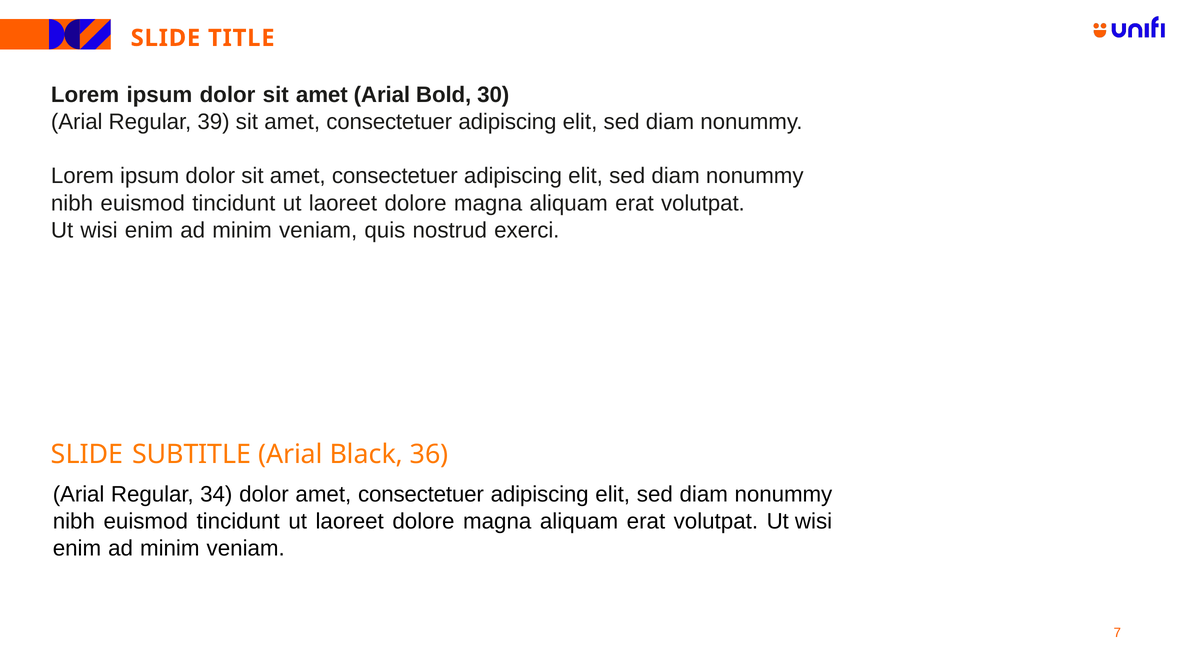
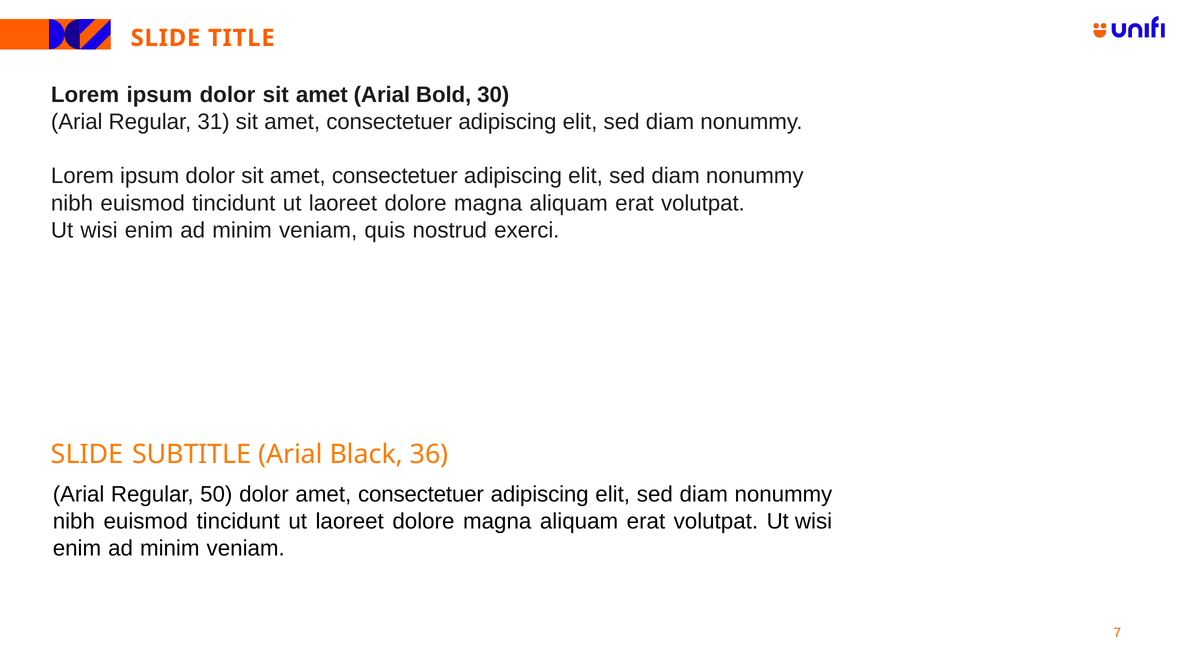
39: 39 -> 31
34: 34 -> 50
